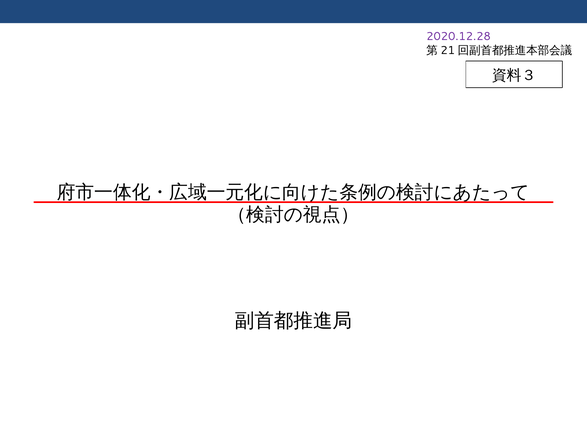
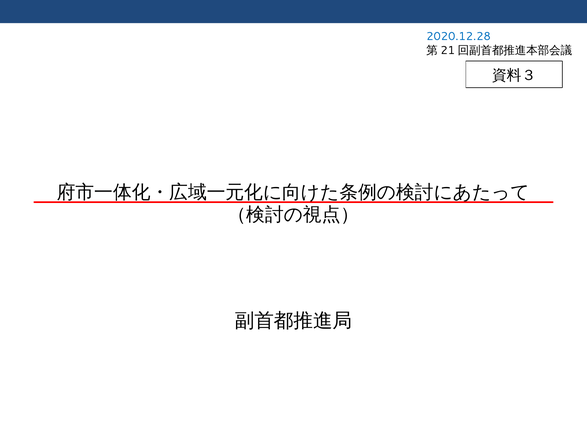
2020.12.28 colour: purple -> blue
